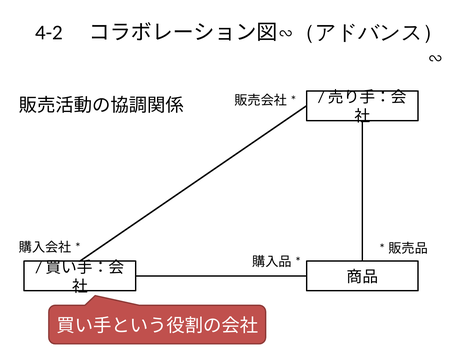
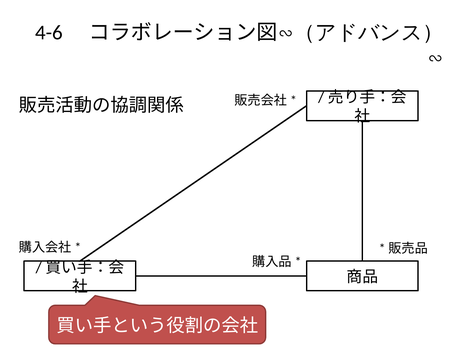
4-2: 4-2 -> 4-6
